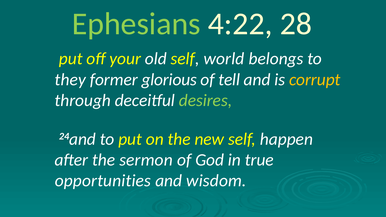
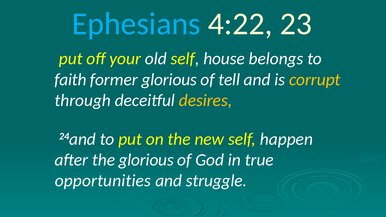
Ephesians colour: light green -> light blue
28: 28 -> 23
world: world -> house
they: they -> faith
desires colour: light green -> yellow
the sermon: sermon -> glorious
wisdom: wisdom -> struggle
